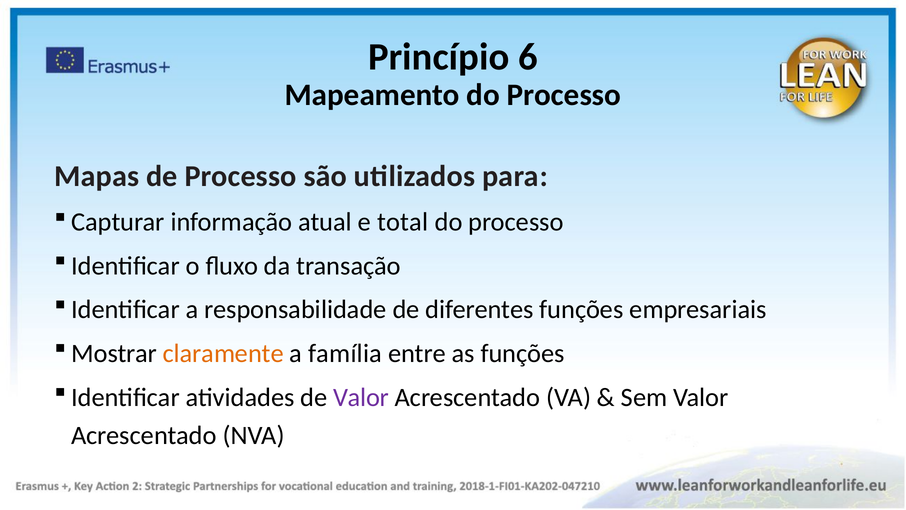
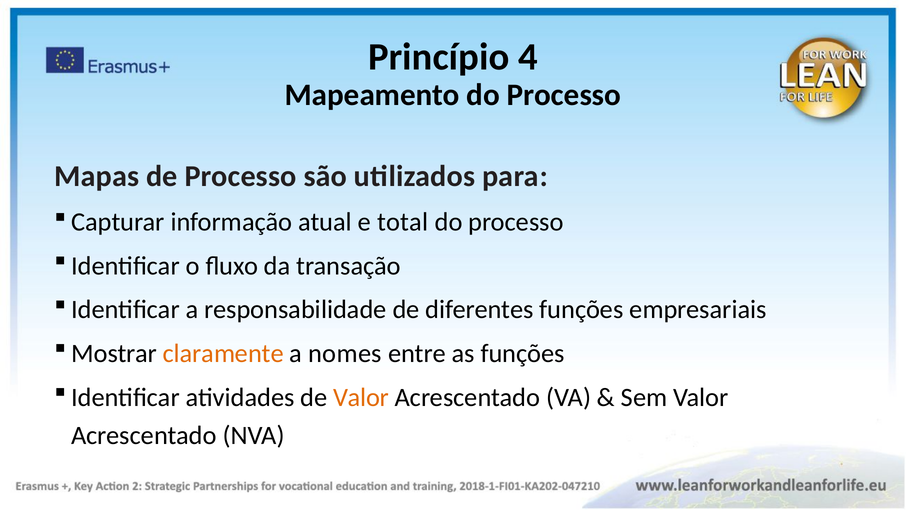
6: 6 -> 4
família: família -> nomes
Valor at (361, 397) colour: purple -> orange
